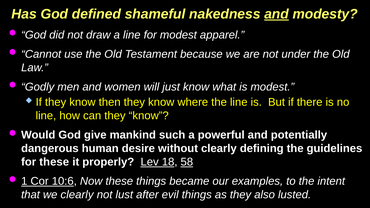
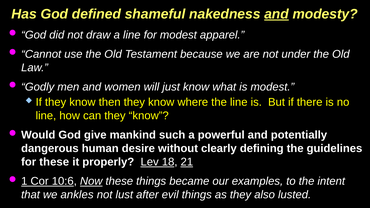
58: 58 -> 21
Now underline: none -> present
we clearly: clearly -> ankles
